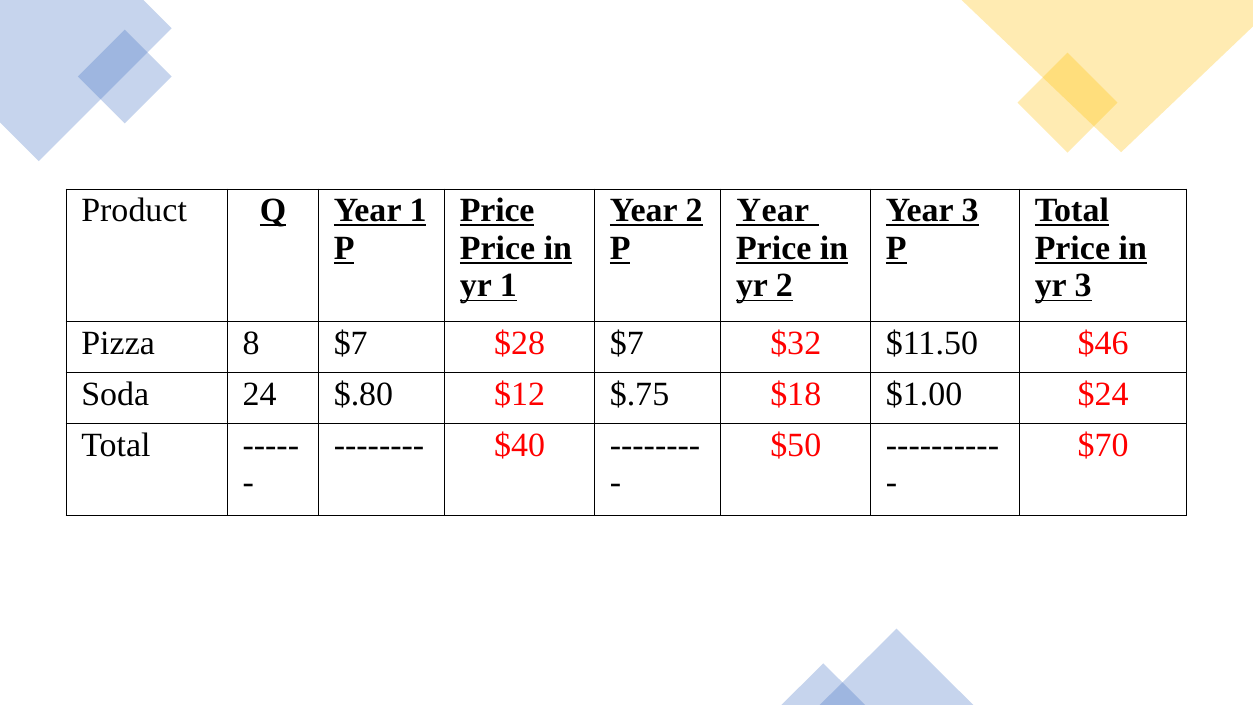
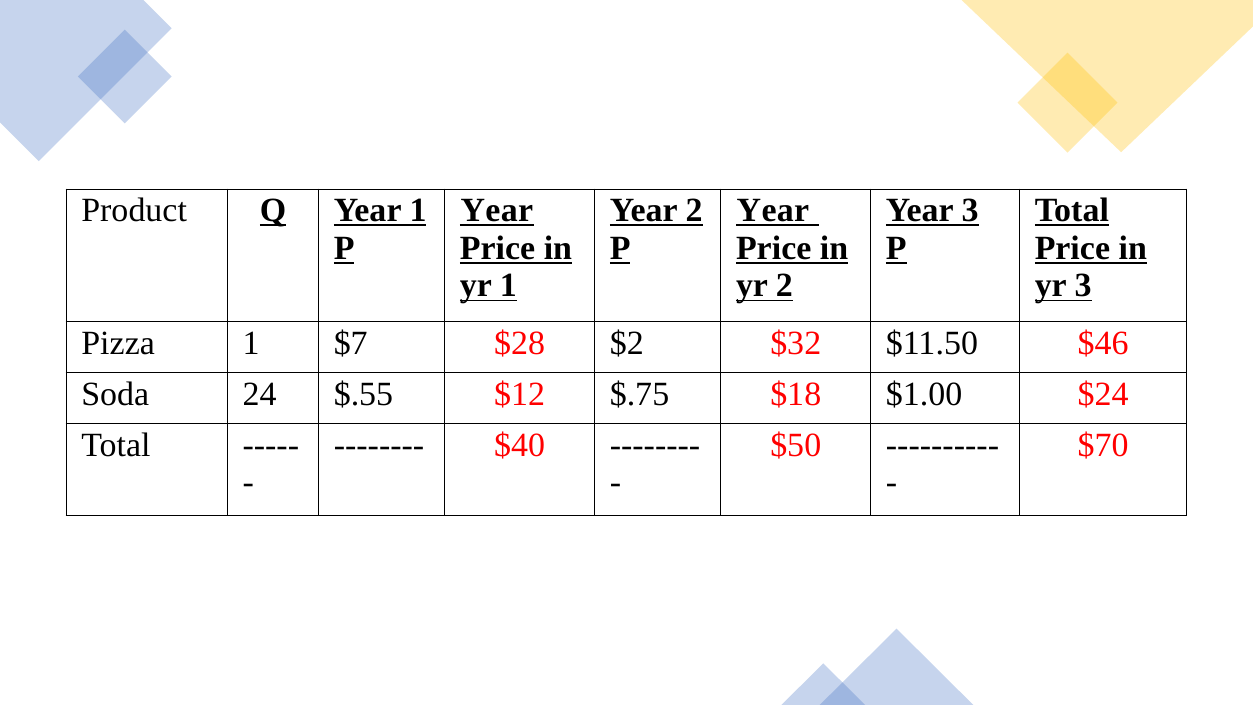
Price at (497, 210): Price -> Year
Pizza 8: 8 -> 1
$28 $7: $7 -> $2
$.80: $.80 -> $.55
